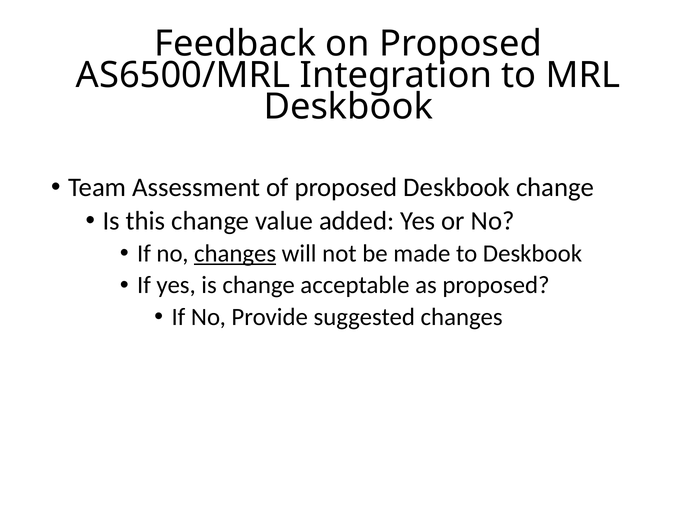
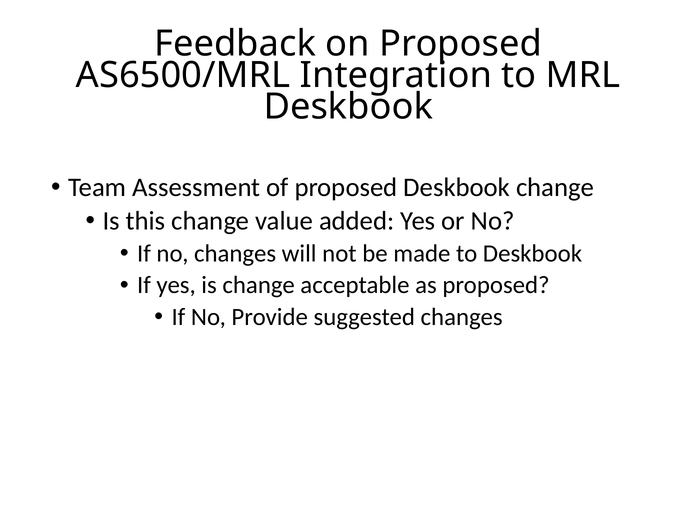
changes at (235, 254) underline: present -> none
